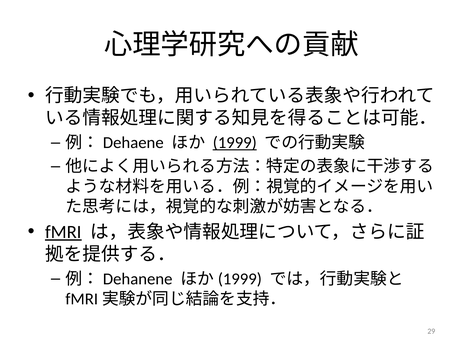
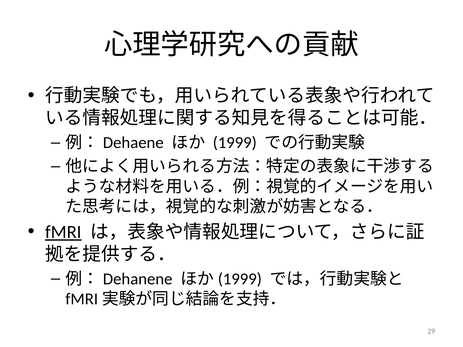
1999 underline: present -> none
